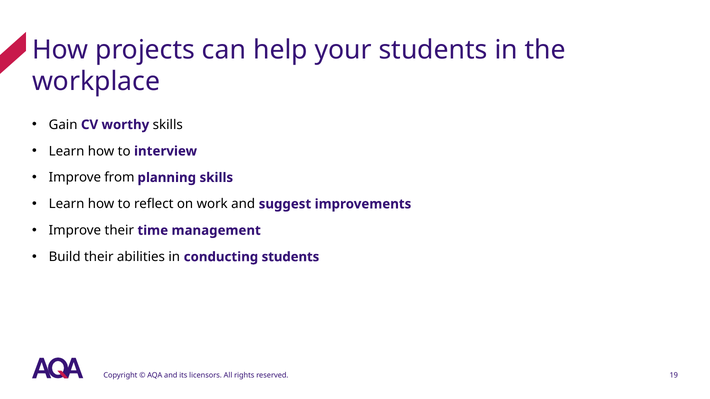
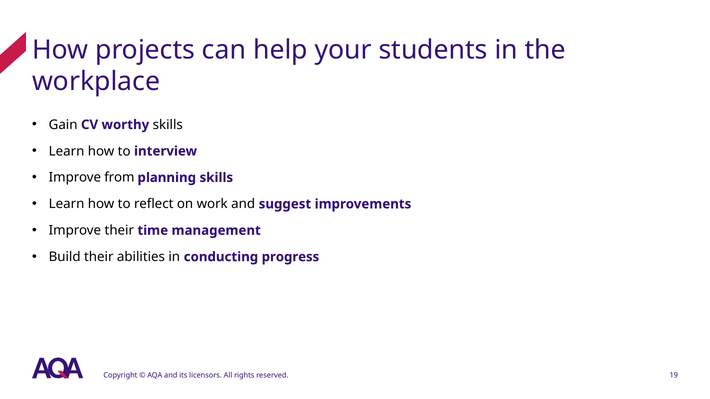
conducting students: students -> progress
